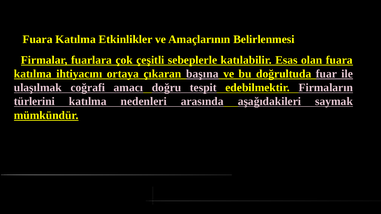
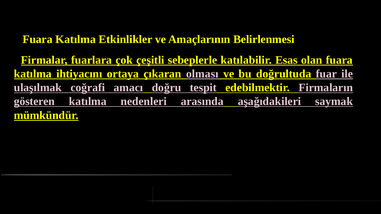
başına: başına -> olması
türlerini: türlerini -> gösteren
